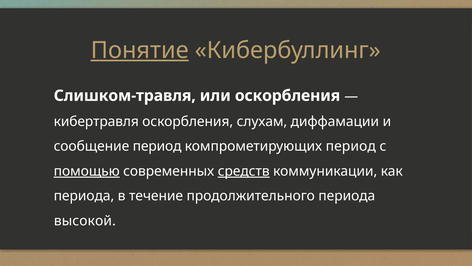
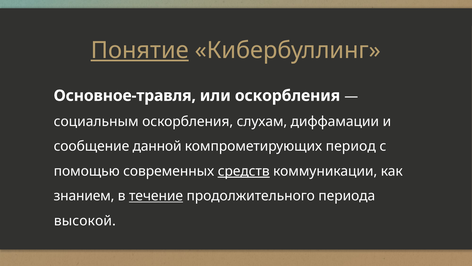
Слишком-травля: Слишком-травля -> Основное-травля
кибертравля: кибертравля -> социальным
сообщение период: период -> данной
помощью underline: present -> none
периода at (84, 196): периода -> знанием
течение underline: none -> present
